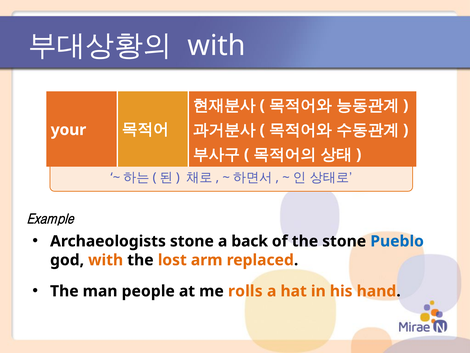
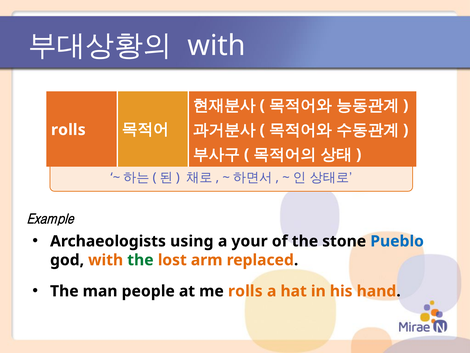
your at (68, 130): your -> rolls
Archaeologists stone: stone -> using
back: back -> your
the at (140, 260) colour: black -> green
